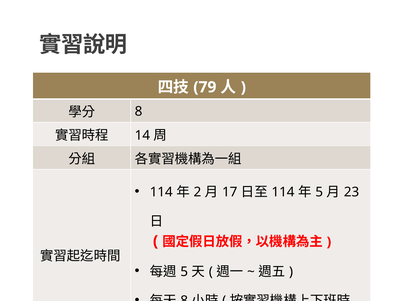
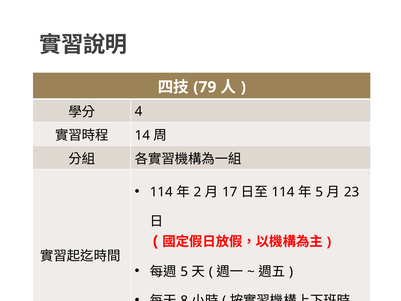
8 at (139, 111): 8 -> 4
